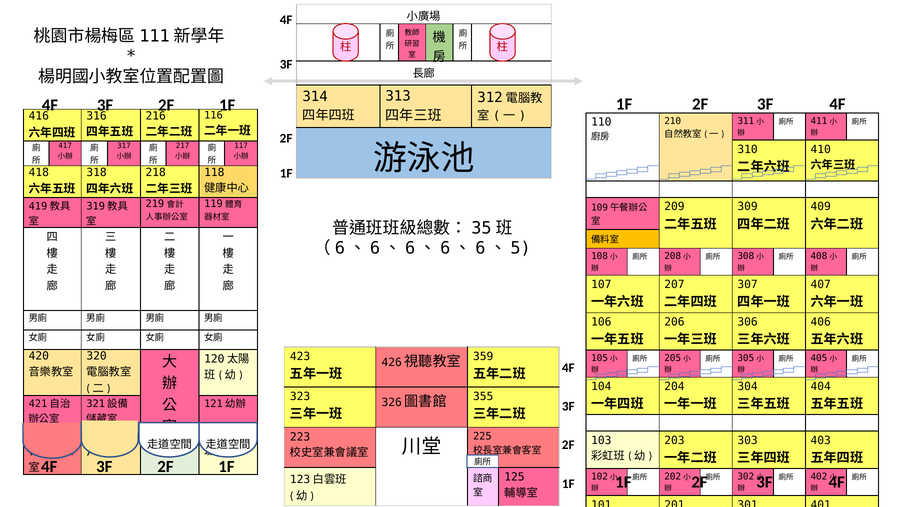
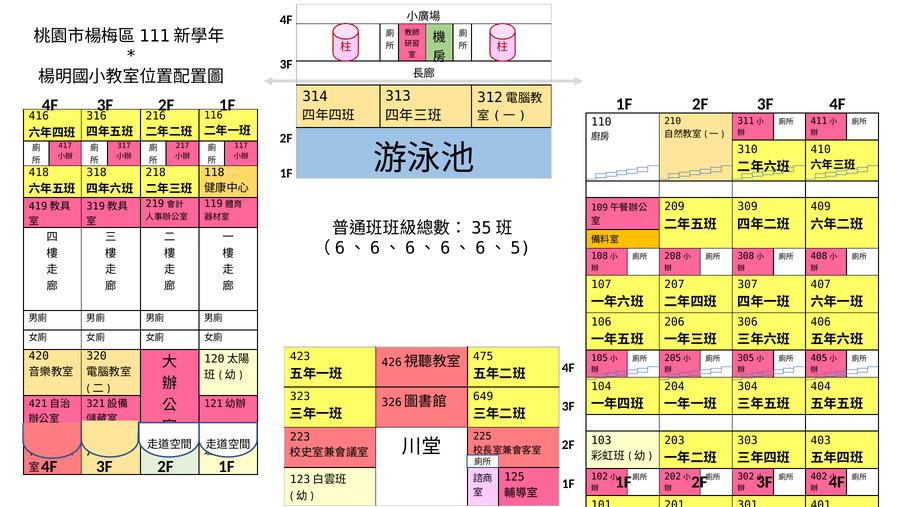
359: 359 -> 475
355: 355 -> 649
